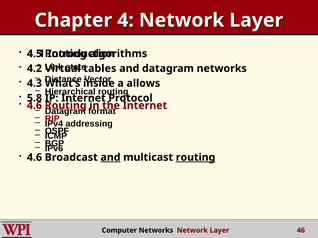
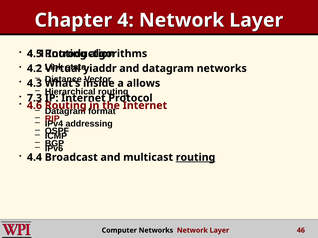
tables: tables -> yiaddr
5.8: 5.8 -> 7.3
4.6 at (34, 158): 4.6 -> 4.4
and at (110, 158) underline: present -> none
